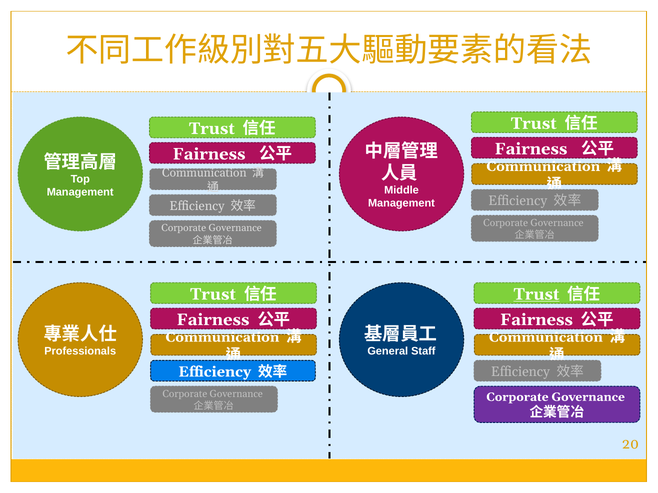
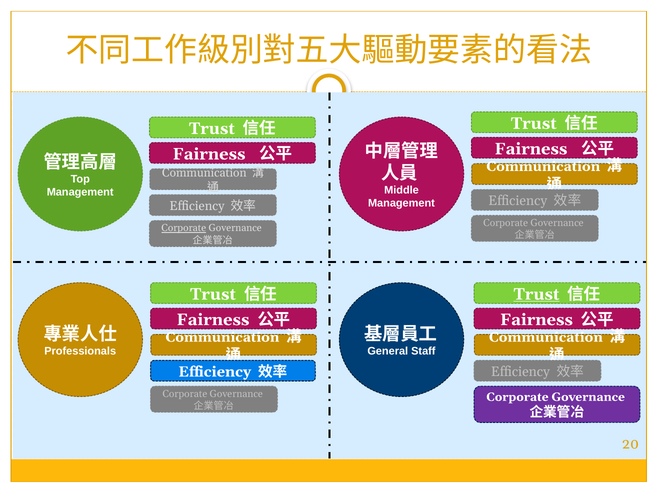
Corporate at (184, 228) underline: none -> present
